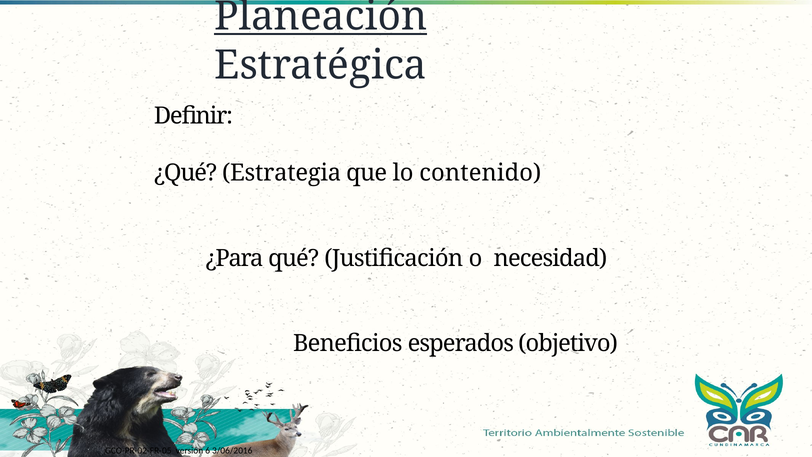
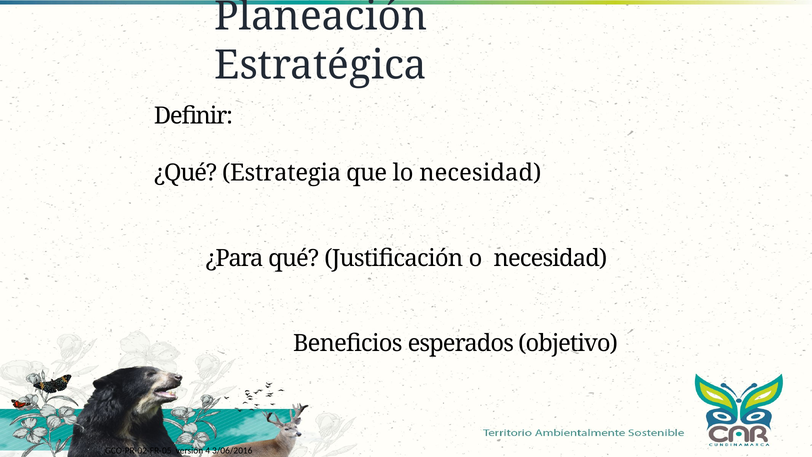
Planeación underline: present -> none
lo contenido: contenido -> necesidad
6: 6 -> 4
